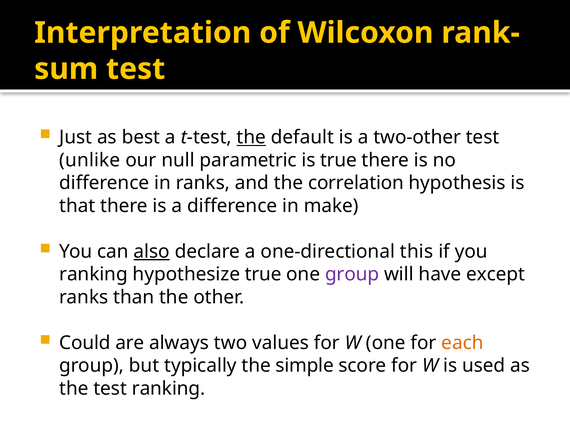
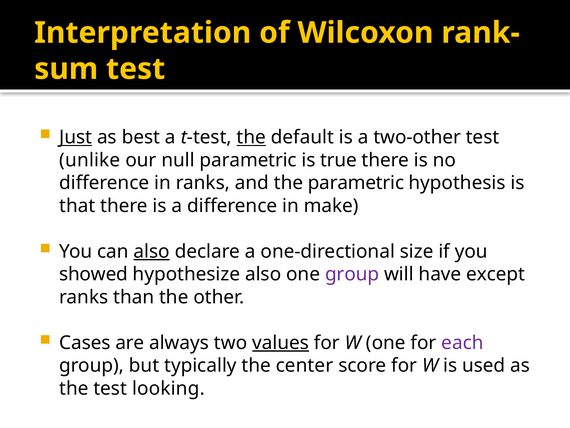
Just underline: none -> present
the correlation: correlation -> parametric
this: this -> size
ranking at (93, 274): ranking -> showed
hypothesize true: true -> also
Could: Could -> Cases
values underline: none -> present
each colour: orange -> purple
simple: simple -> center
test ranking: ranking -> looking
